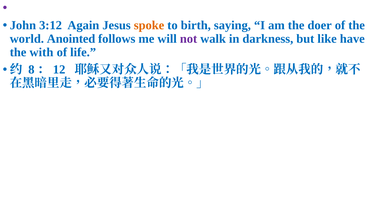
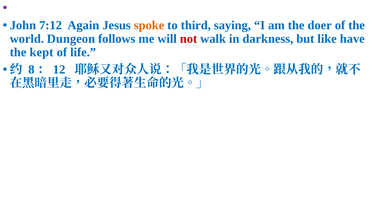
3:12: 3:12 -> 7:12
birth: birth -> third
Anointed: Anointed -> Dungeon
not colour: purple -> red
with: with -> kept
